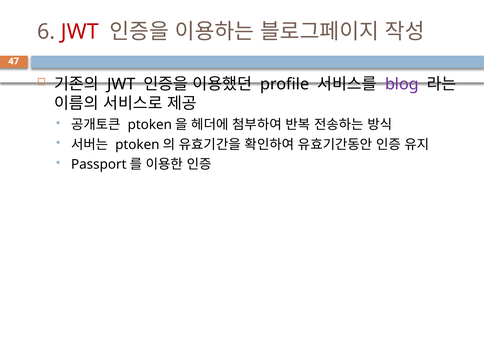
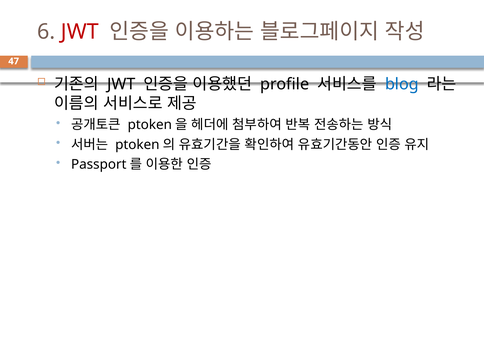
blog colour: purple -> blue
